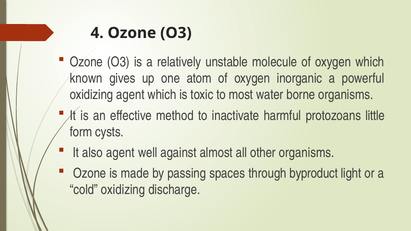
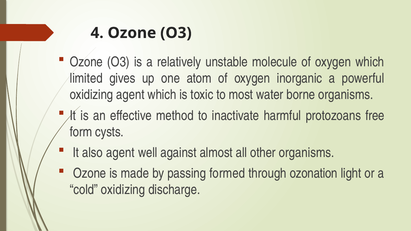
known: known -> limited
little: little -> free
spaces: spaces -> formed
byproduct: byproduct -> ozonation
